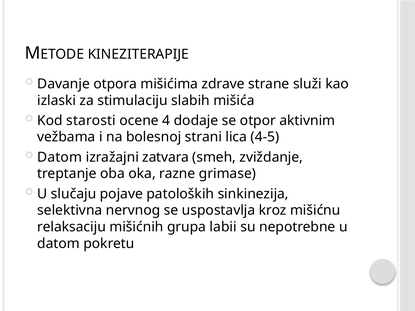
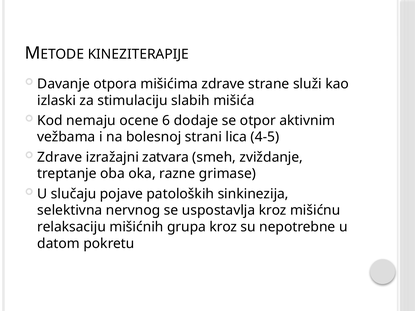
starosti: starosti -> nemaju
4: 4 -> 6
Datom at (60, 157): Datom -> Zdrave
grupa labii: labii -> kroz
